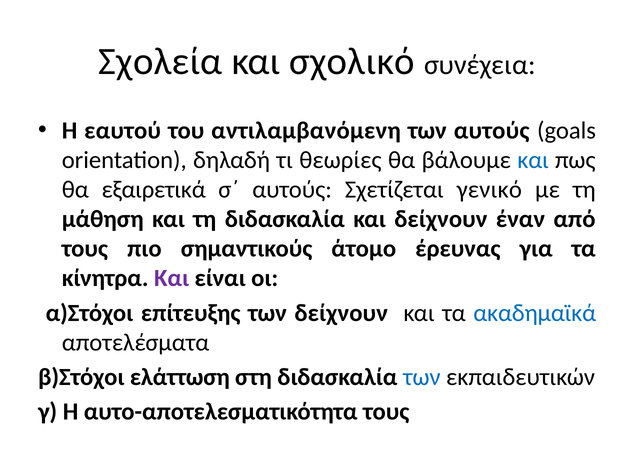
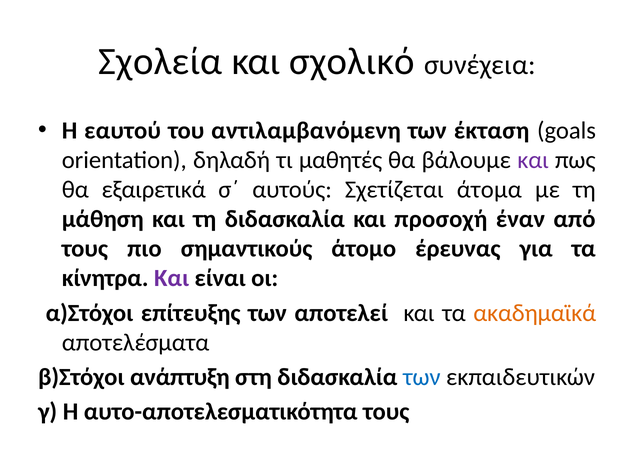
των αυτούς: αυτούς -> έκταση
θεωρίες: θεωρίες -> µαθητές
και at (533, 160) colour: blue -> purple
γενικό: γενικό -> άτομα
και δείχνουν: δείχνουν -> προσοχή
των δείχνουν: δείχνουν -> αποτελεί
ακαδημαϊκά colour: blue -> orange
ελάττωση: ελάττωση -> ανάπτυξη
